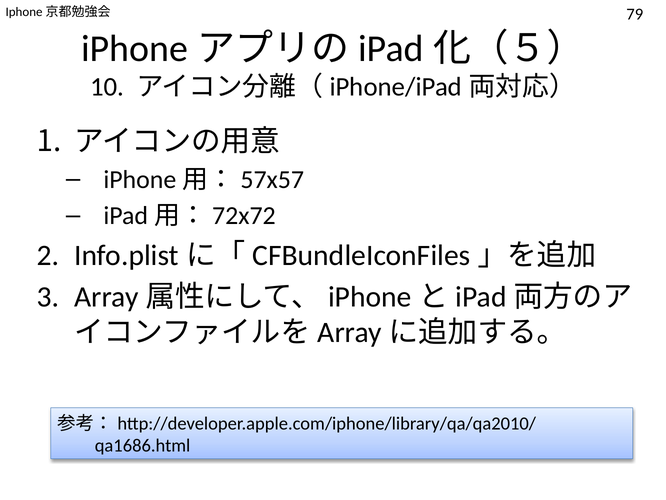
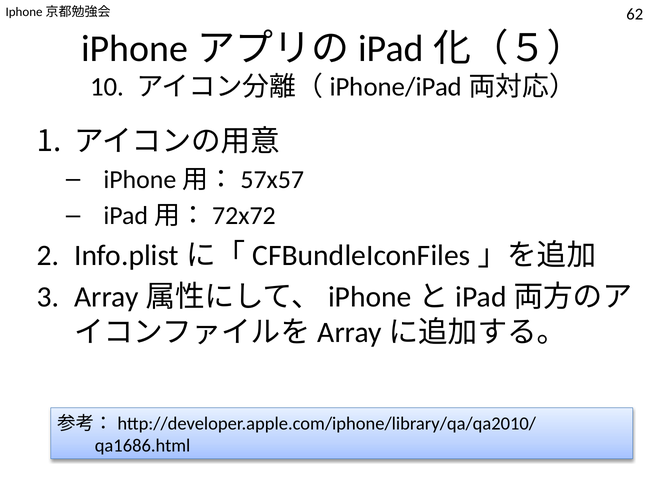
79: 79 -> 62
